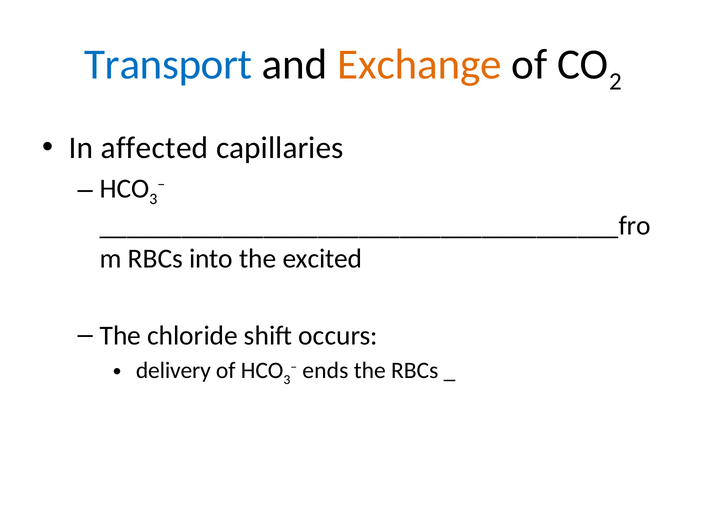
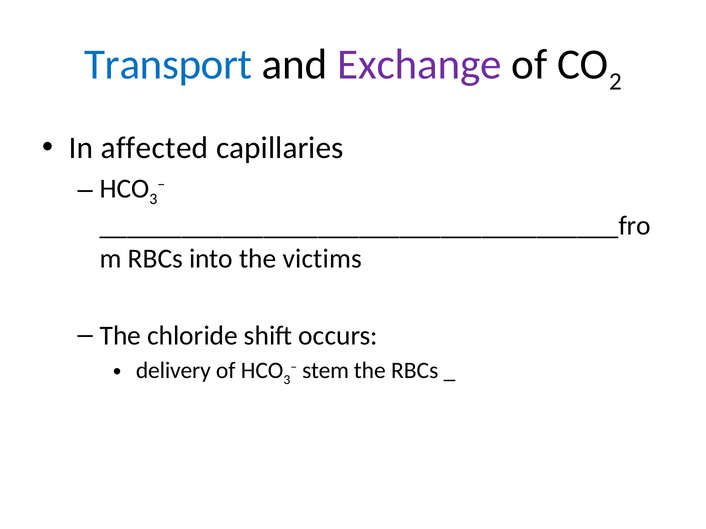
Exchange colour: orange -> purple
excited: excited -> victims
ends: ends -> stem
